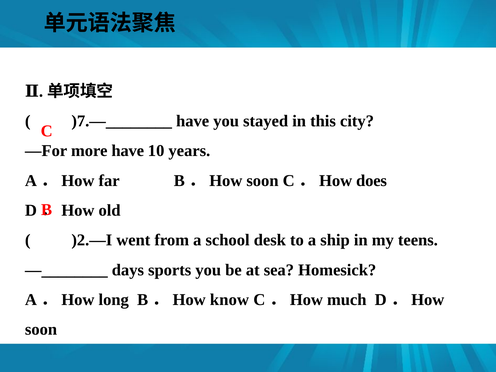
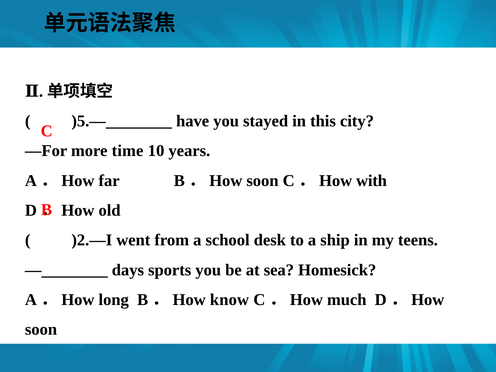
)7.—________: )7.—________ -> )5.—________
more have: have -> time
does: does -> with
